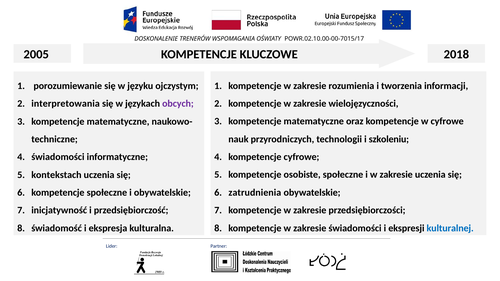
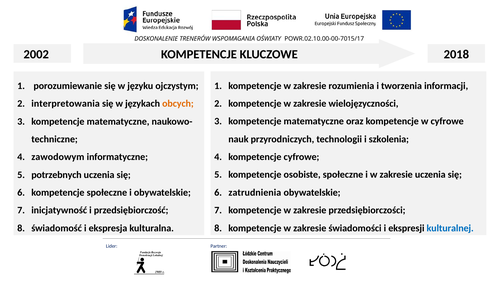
2005: 2005 -> 2002
obcych colour: purple -> orange
szkoleniu: szkoleniu -> szkolenia
świadomości at (58, 157): świadomości -> zawodowym
kontekstach: kontekstach -> potrzebnych
